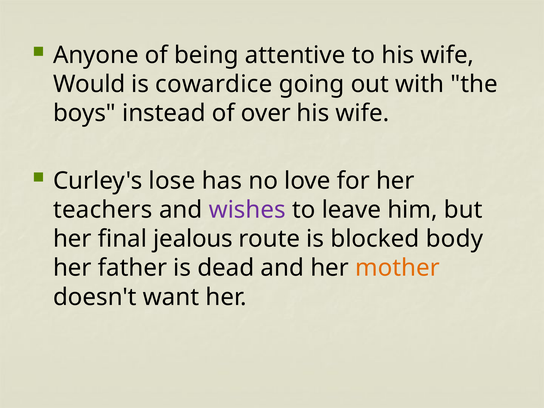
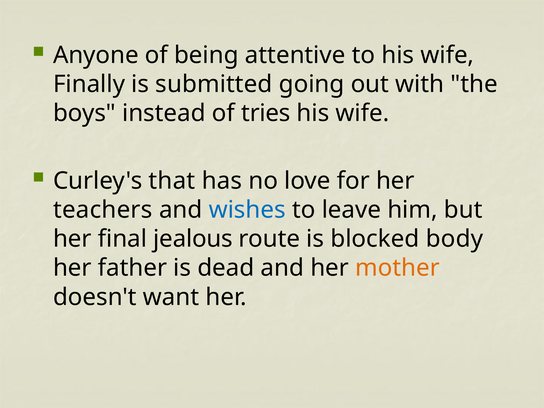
Would: Would -> Finally
cowardice: cowardice -> submitted
over: over -> tries
lose: lose -> that
wishes colour: purple -> blue
